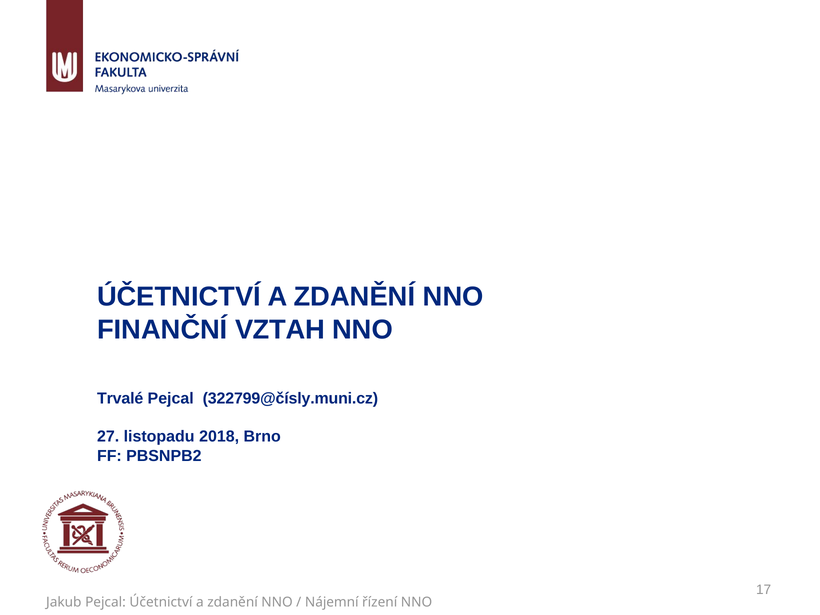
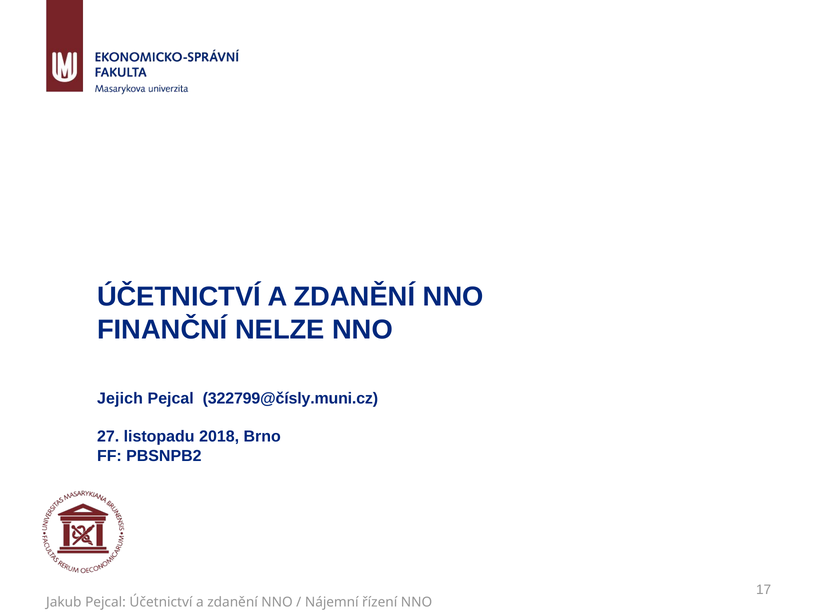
VZTAH: VZTAH -> NELZE
Trvalé: Trvalé -> Jejich
